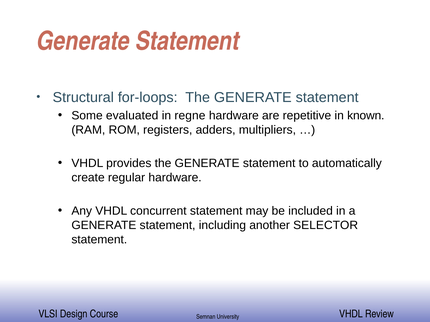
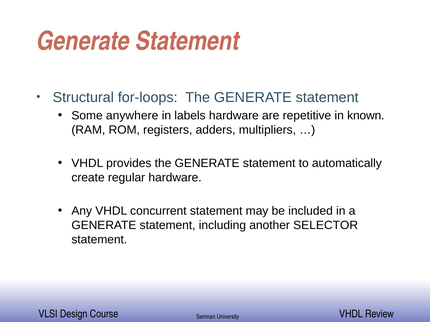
evaluated: evaluated -> anywhere
regne: regne -> labels
